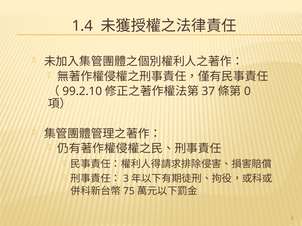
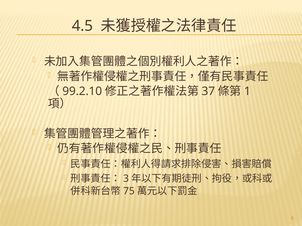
1.4: 1.4 -> 4.5
0: 0 -> 1
